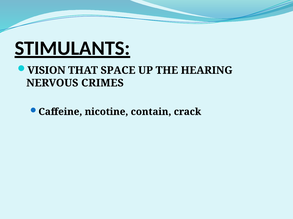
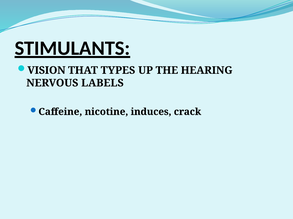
SPACE: SPACE -> TYPES
CRIMES: CRIMES -> LABELS
contain: contain -> induces
